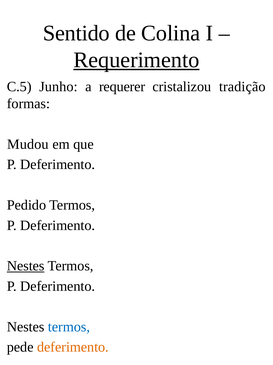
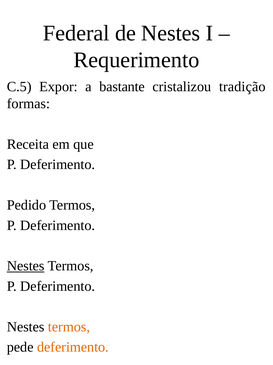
Sentido: Sentido -> Federal
de Colina: Colina -> Nestes
Requerimento underline: present -> none
Junho: Junho -> Expor
requerer: requerer -> bastante
Mudou: Mudou -> Receita
termos at (69, 326) colour: blue -> orange
